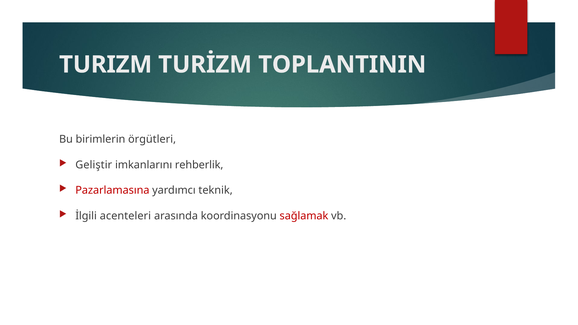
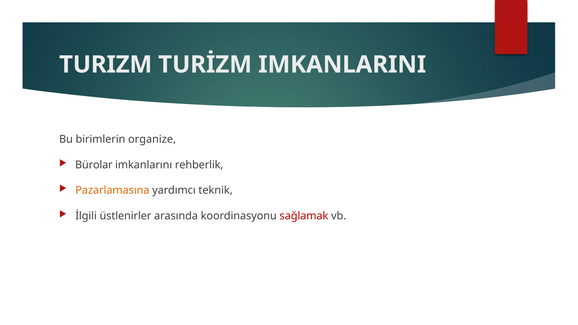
TOPLANTININ: TOPLANTININ -> IMKANLARINI
örgütleri: örgütleri -> organize
Geliştir: Geliştir -> Bürolar
Pazarlamasına colour: red -> orange
acenteleri: acenteleri -> üstlenirler
